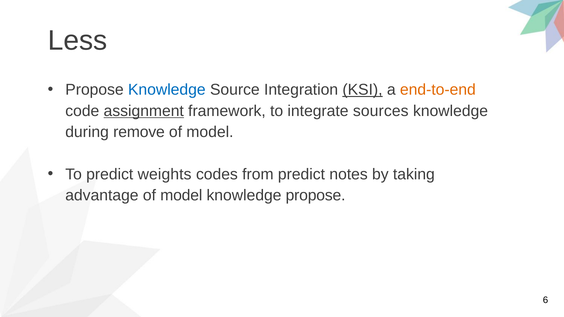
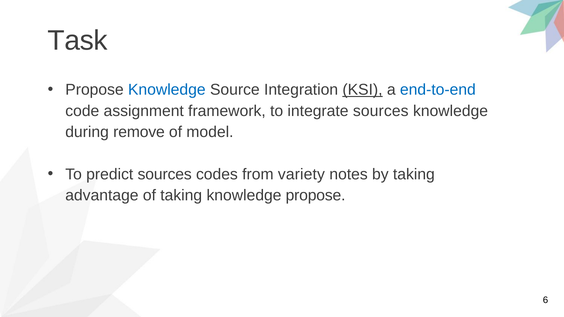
Less: Less -> Task
end-to-end colour: orange -> blue
assignment underline: present -> none
predict weights: weights -> sources
from predict: predict -> variety
advantage of model: model -> taking
